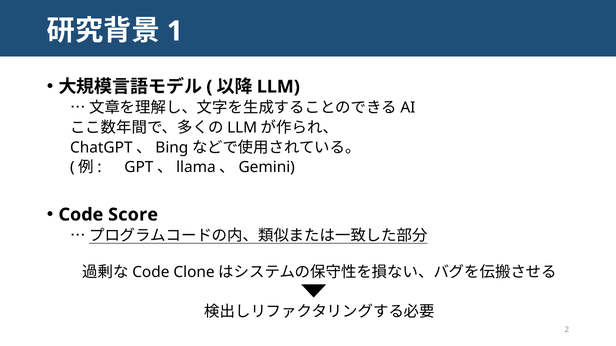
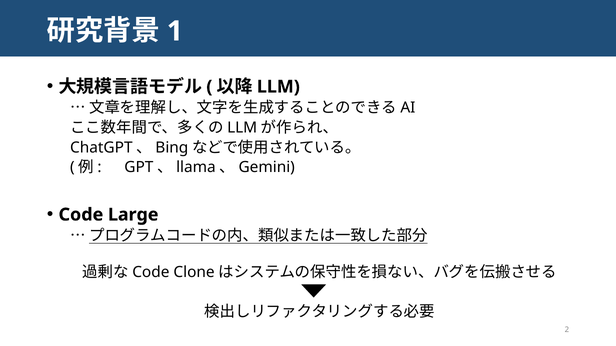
Score: Score -> Large
